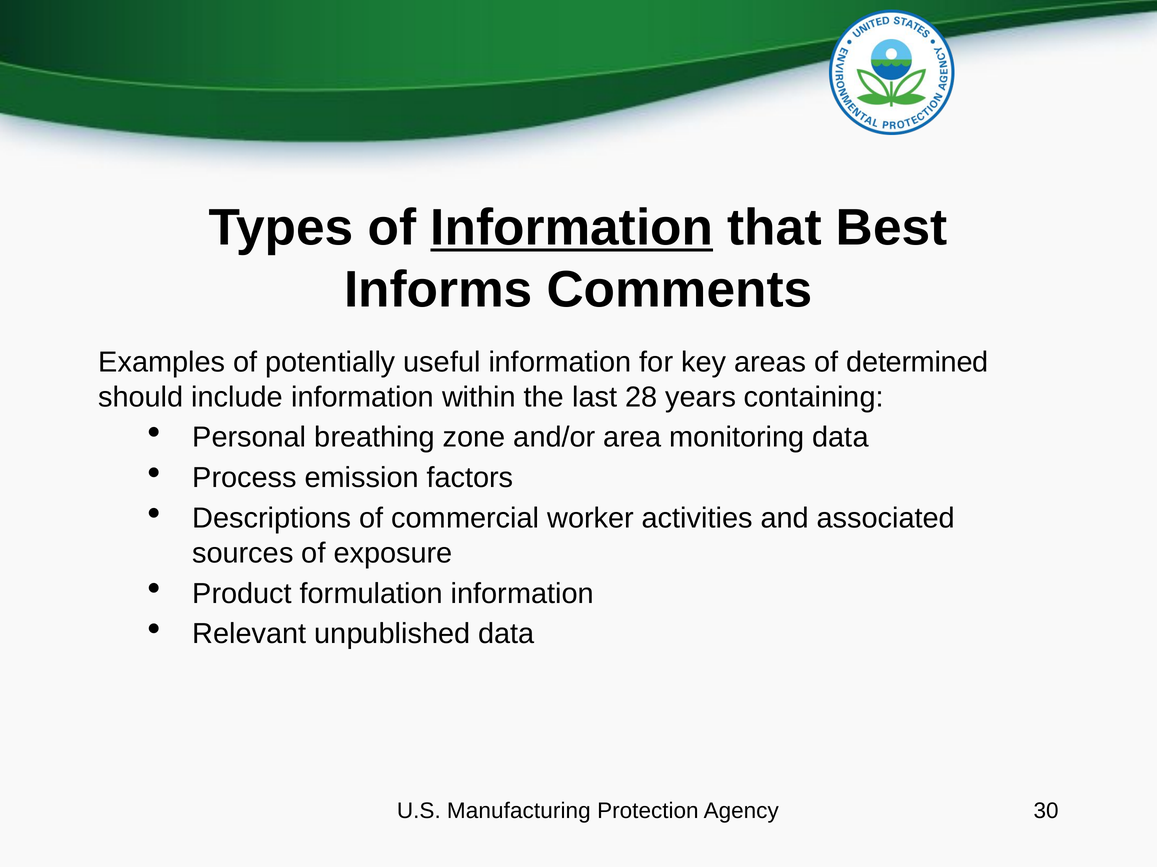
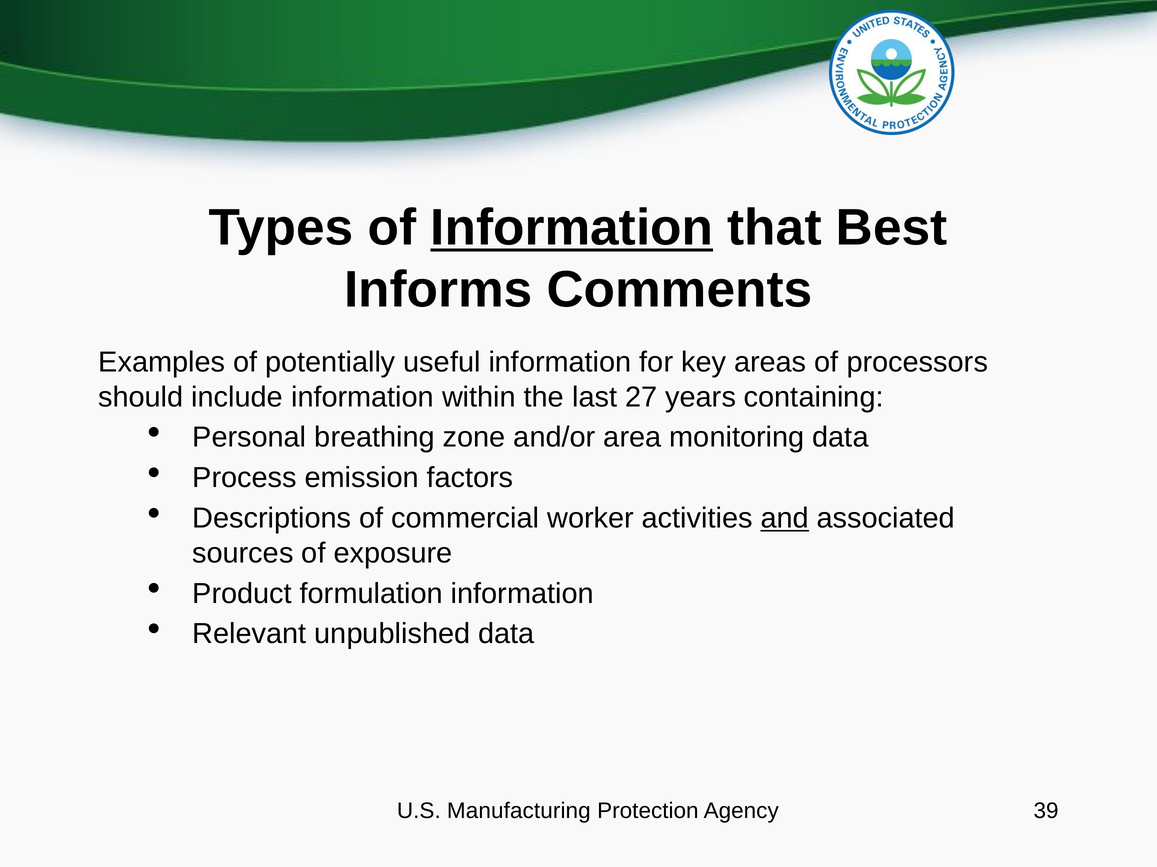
determined: determined -> processors
28: 28 -> 27
and underline: none -> present
30: 30 -> 39
